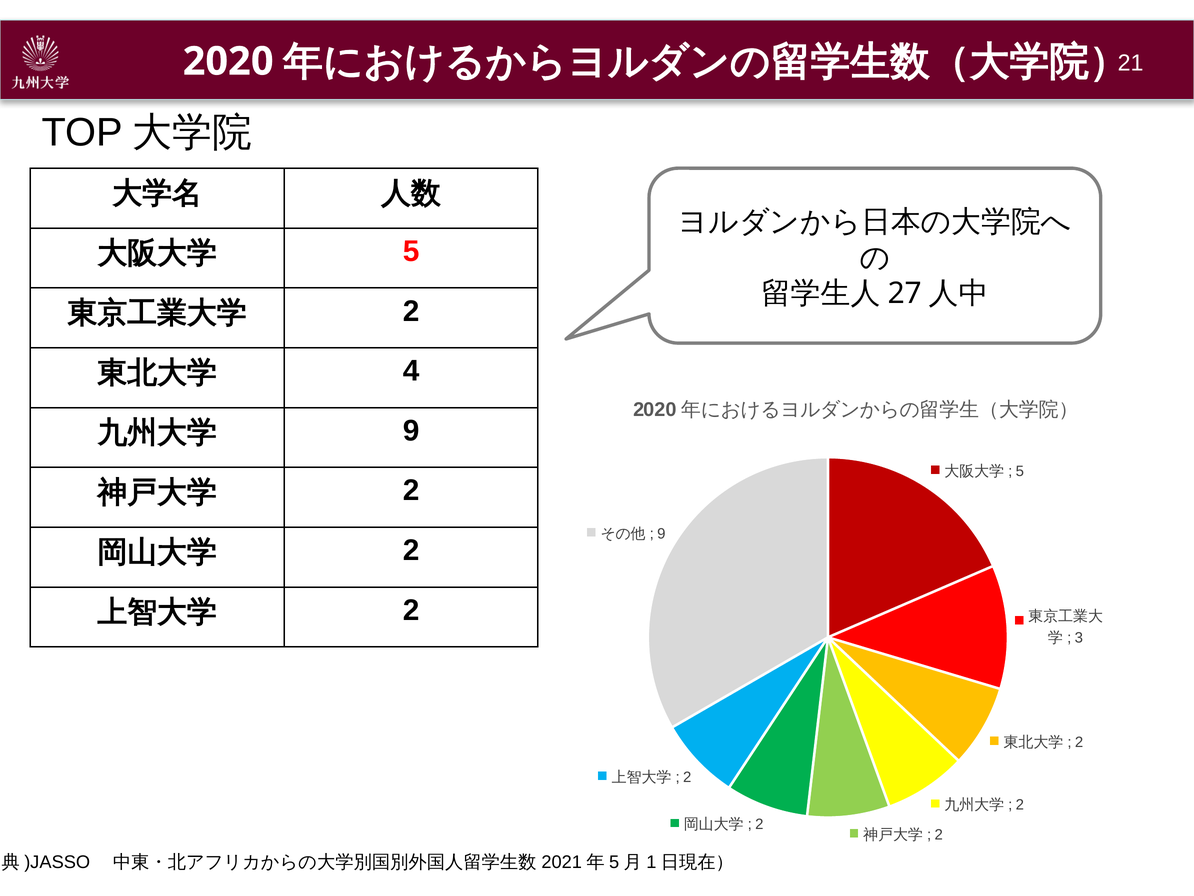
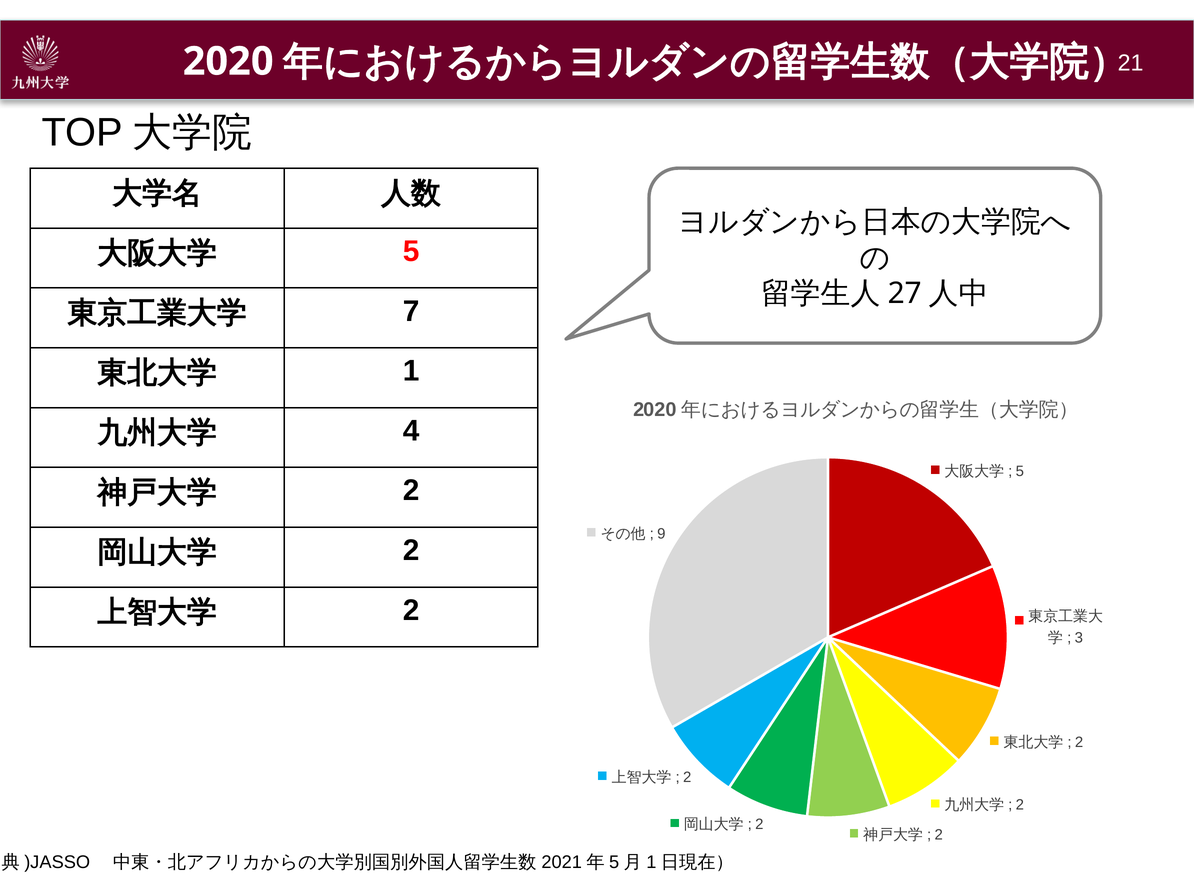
2 at (411, 311): 2 -> 7
4: 4 -> 1
9 at (411, 431): 9 -> 4
